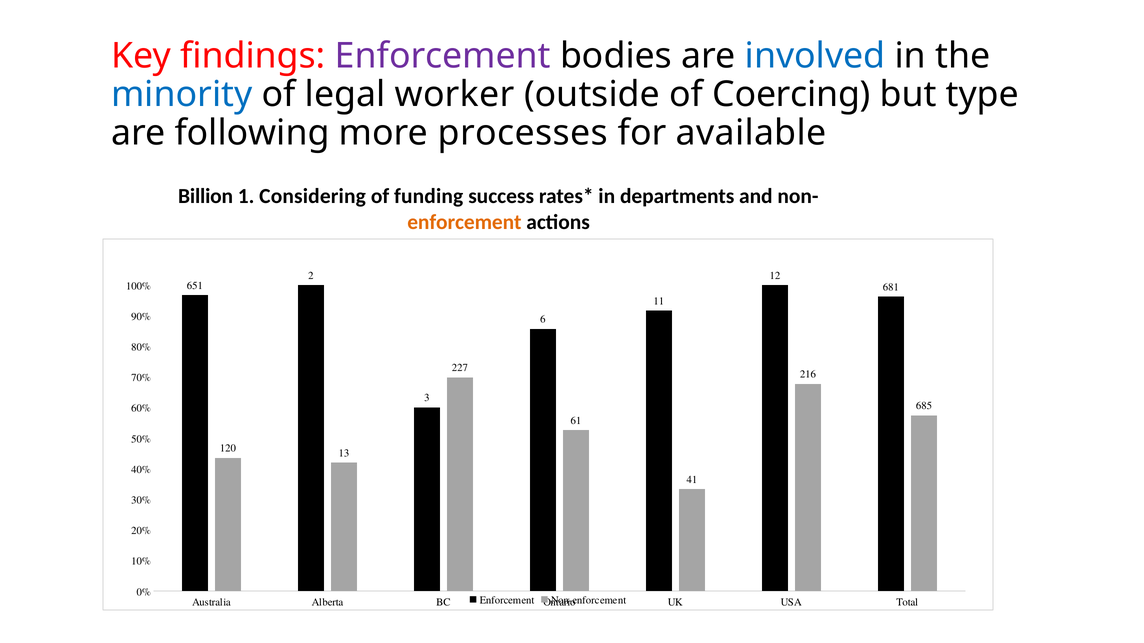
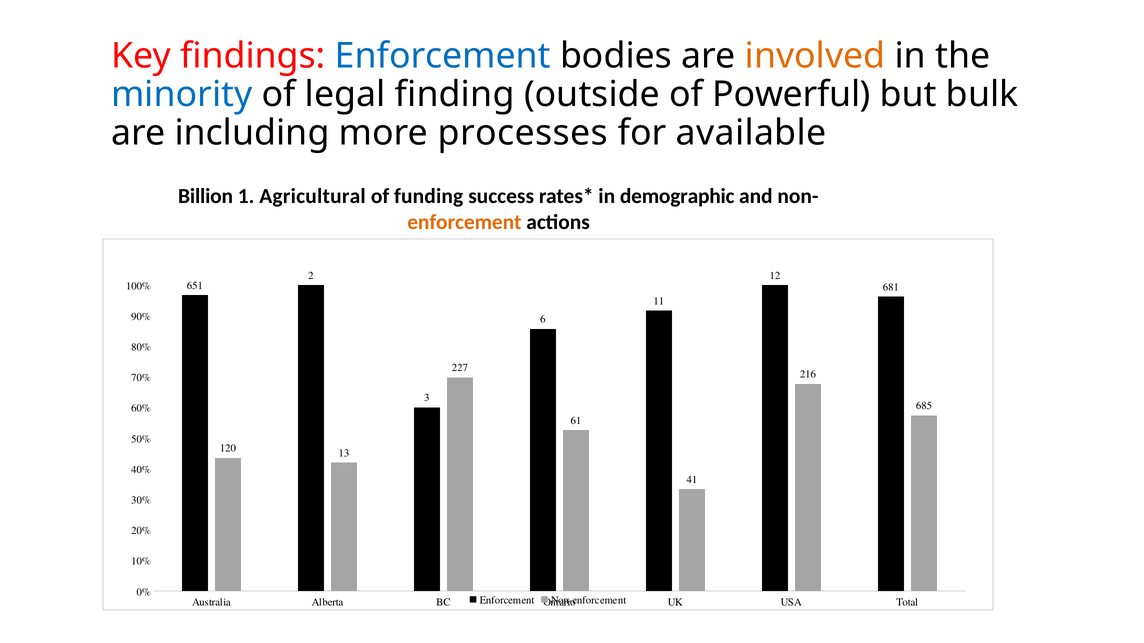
Enforcement at (443, 56) colour: purple -> blue
involved colour: blue -> orange
worker: worker -> finding
Coercing: Coercing -> Powerful
type: type -> bulk
following: following -> including
Considering: Considering -> Agricultural
departments: departments -> demographic
